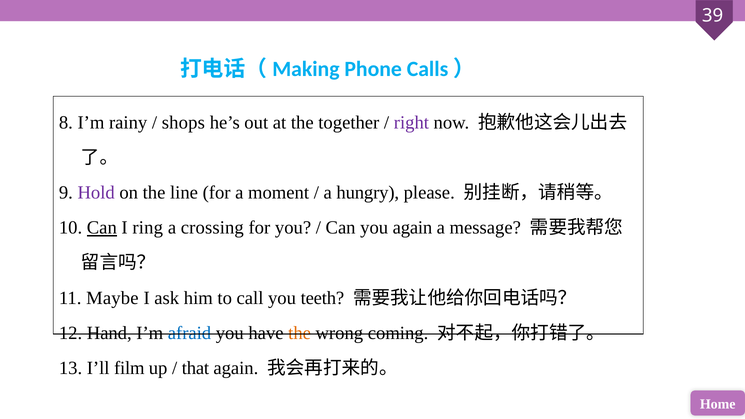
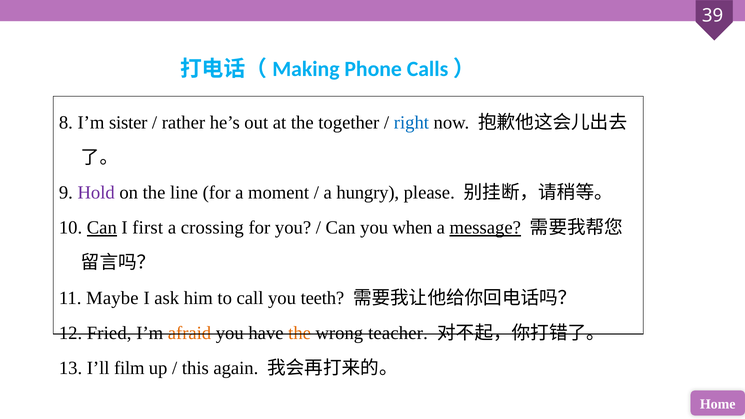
rainy: rainy -> sister
shops: shops -> rather
right colour: purple -> blue
ring: ring -> first
you again: again -> when
message underline: none -> present
Hand: Hand -> Fried
afraid colour: blue -> orange
coming: coming -> teacher
that: that -> this
